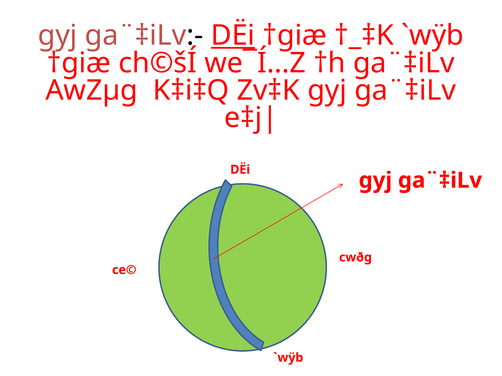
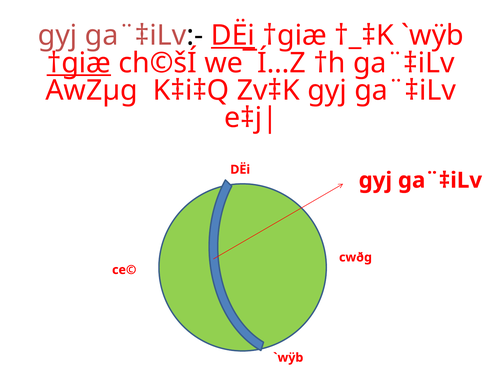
†giæ at (79, 63) underline: none -> present
